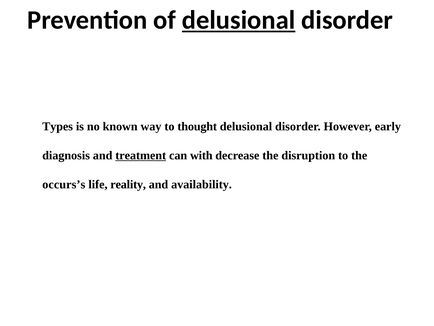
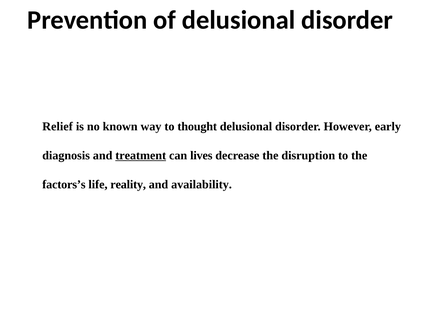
delusional at (239, 20) underline: present -> none
Types: Types -> Relief
with: with -> lives
occurs’s: occurs’s -> factors’s
